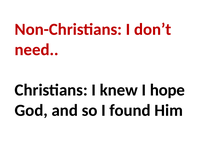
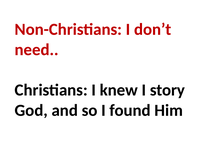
hope: hope -> story
